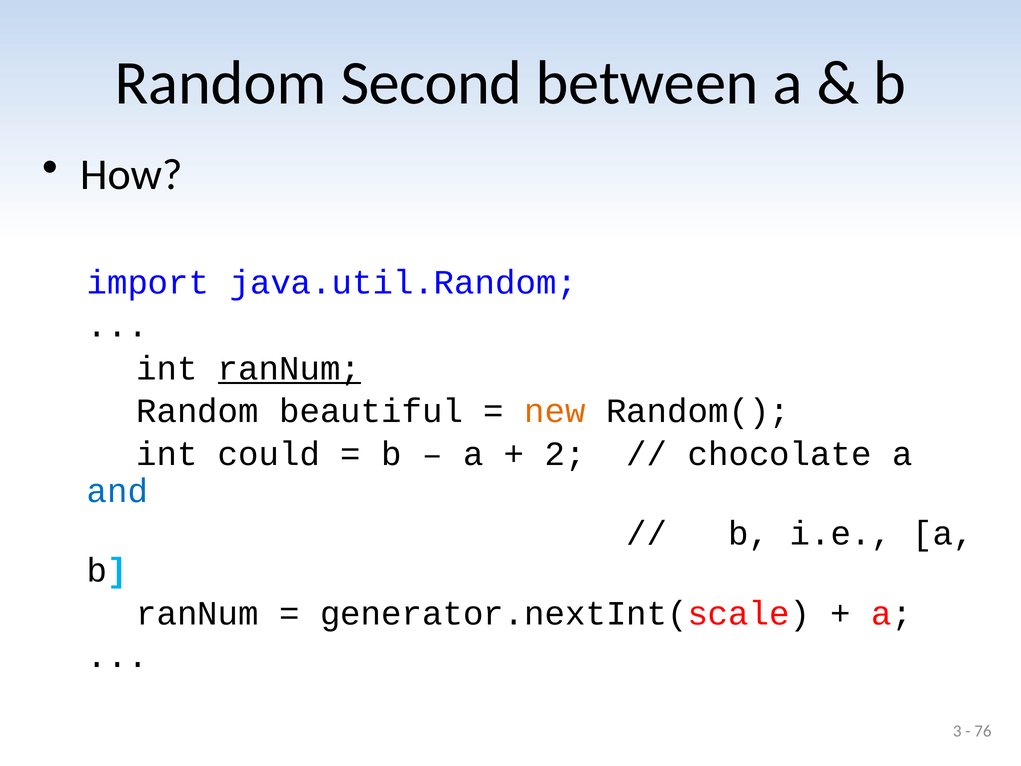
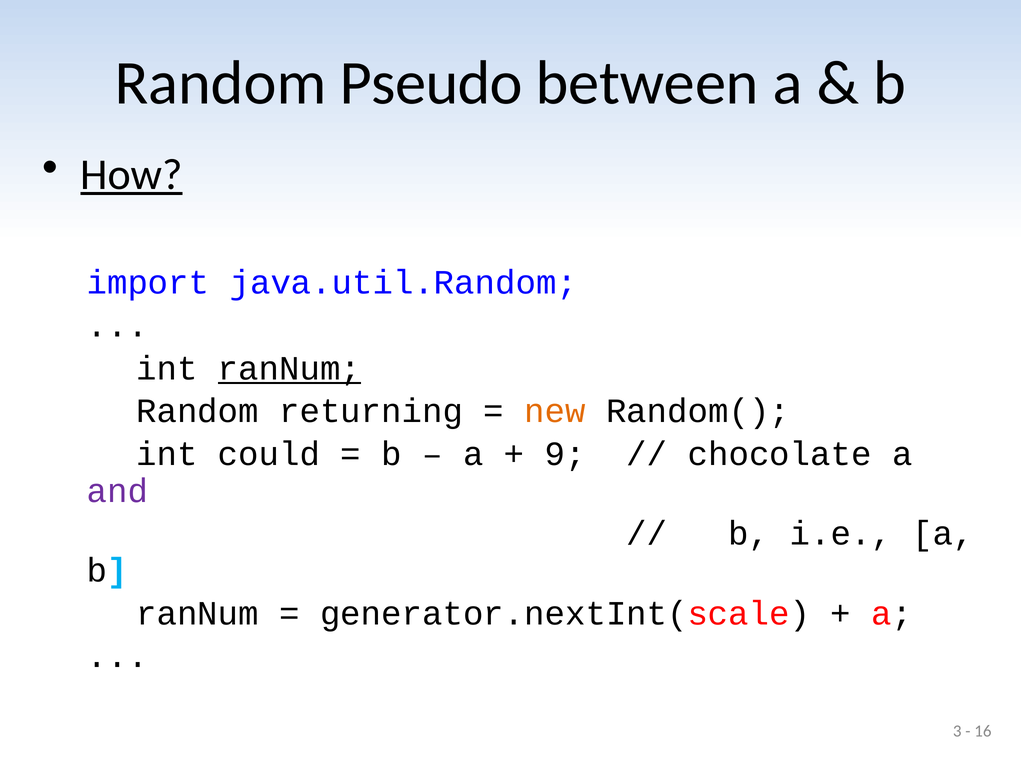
Second: Second -> Pseudo
How underline: none -> present
beautiful: beautiful -> returning
2: 2 -> 9
and colour: blue -> purple
76: 76 -> 16
